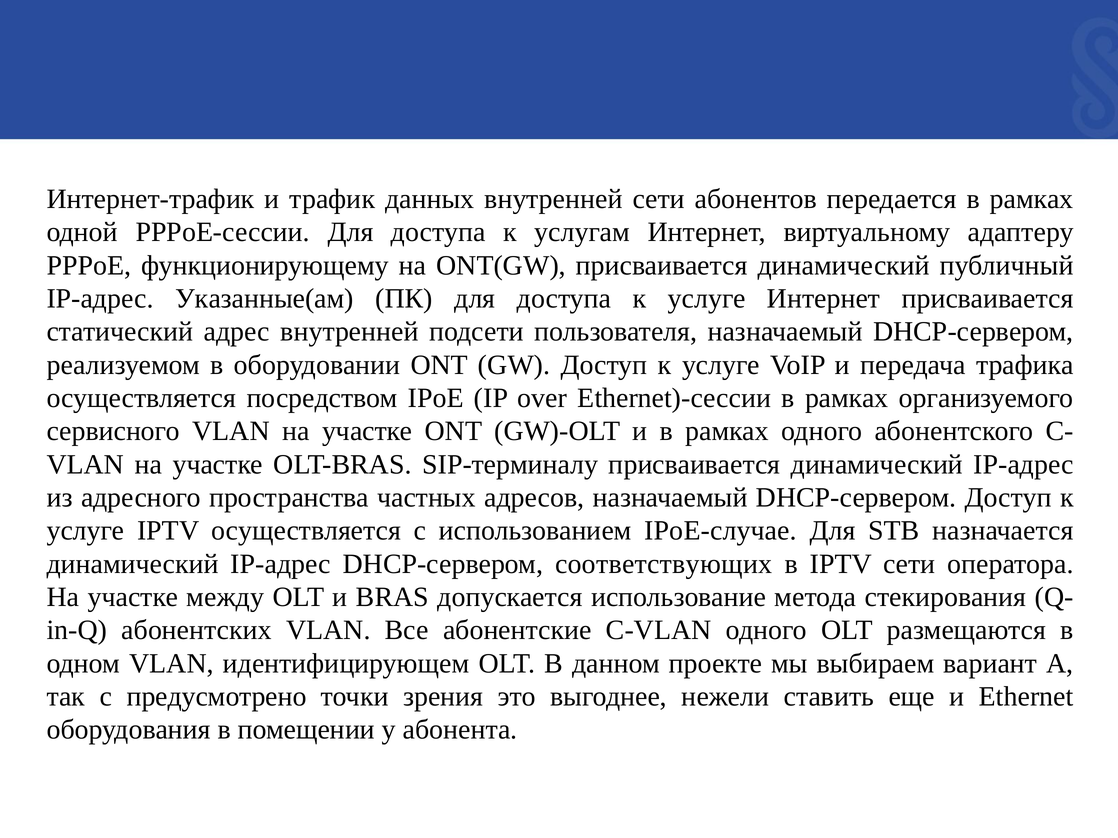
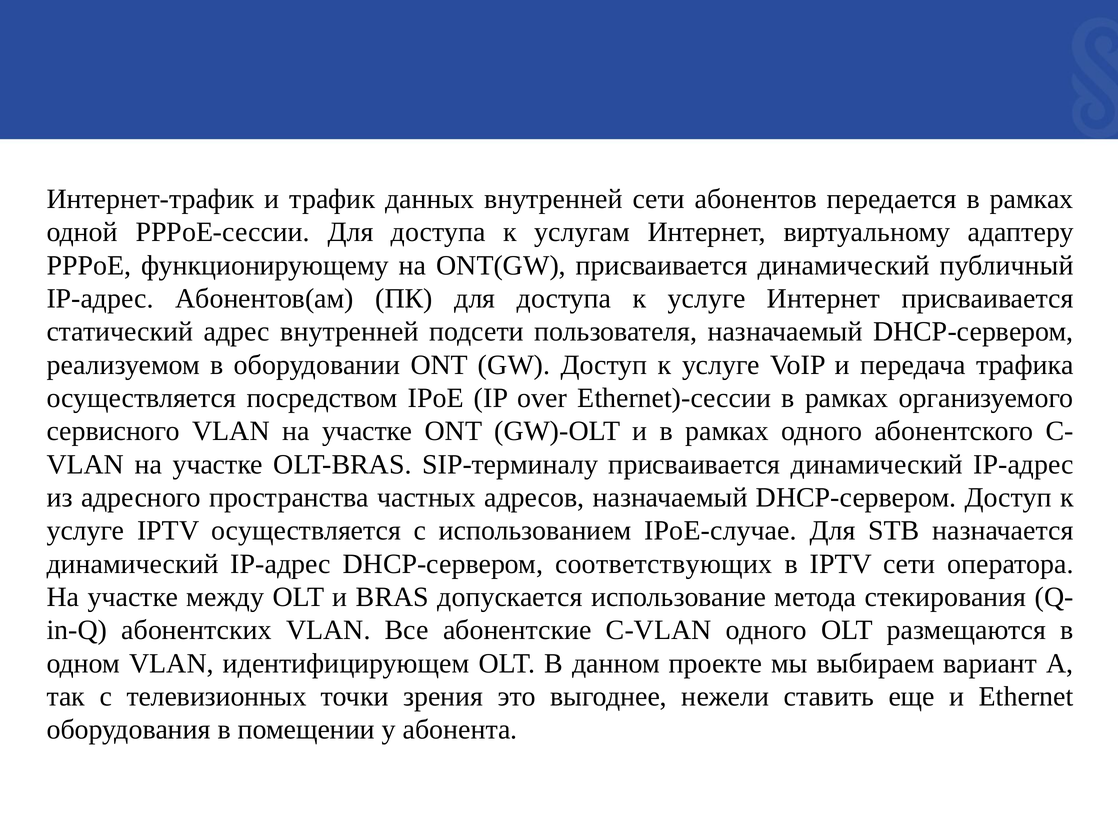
Указанные(ам: Указанные(ам -> Абонентов(ам
предусмотрено: предусмотрено -> телевизионных
